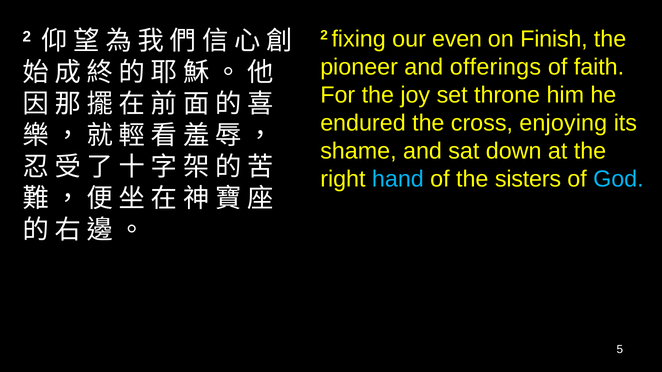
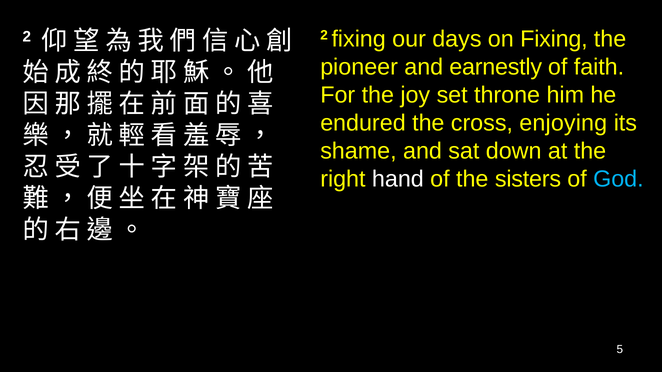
even: even -> days
on Finish: Finish -> Fixing
offerings: offerings -> earnestly
hand colour: light blue -> white
